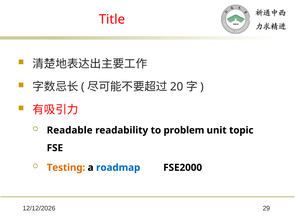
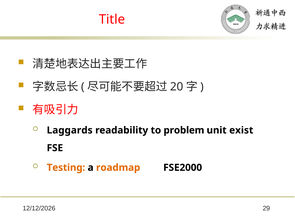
Readable: Readable -> Laggards
topic: topic -> exist
roadmap colour: blue -> orange
